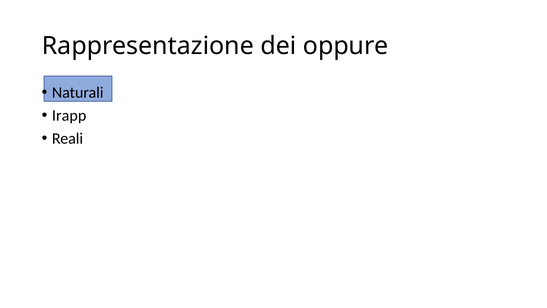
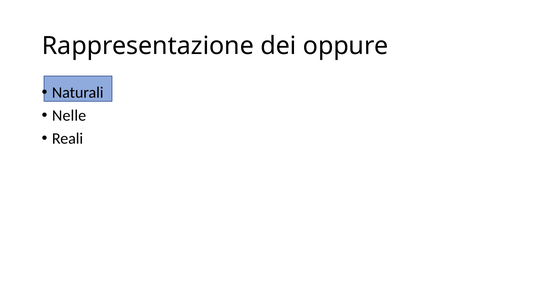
Irapp: Irapp -> Nelle
